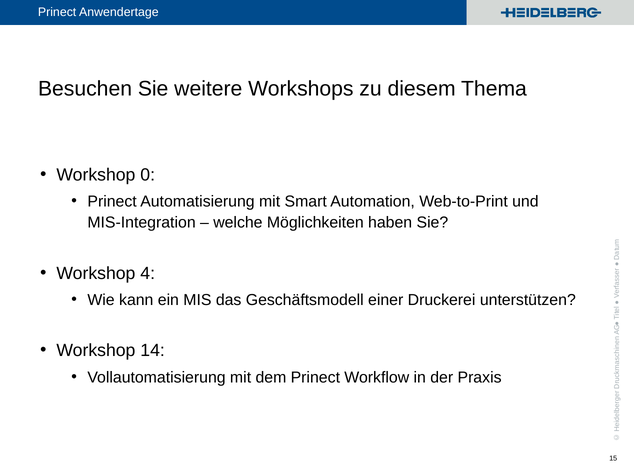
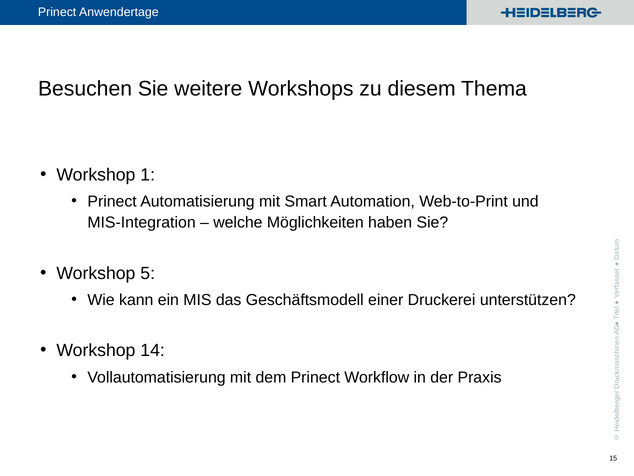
0: 0 -> 1
4: 4 -> 5
